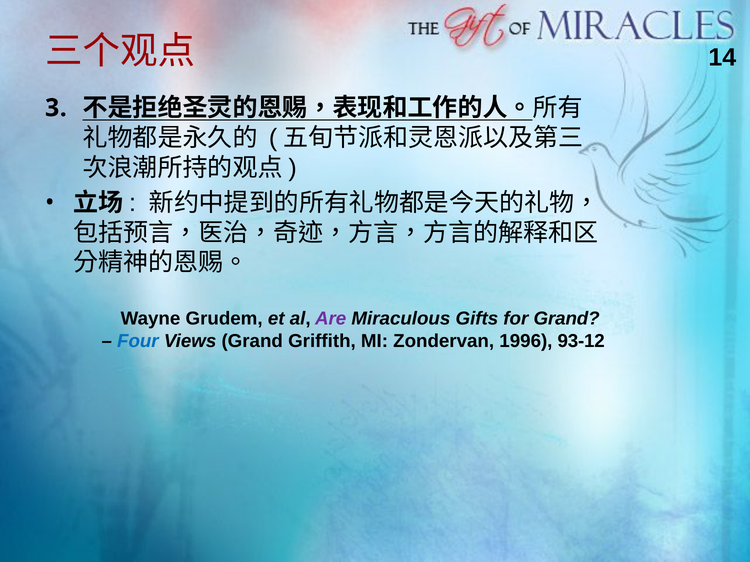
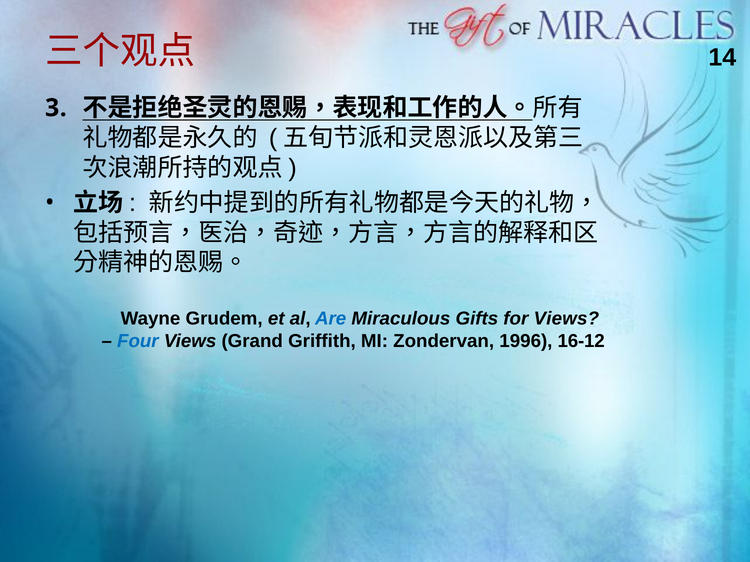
Are colour: purple -> blue
for Grand: Grand -> Views
93-12: 93-12 -> 16-12
